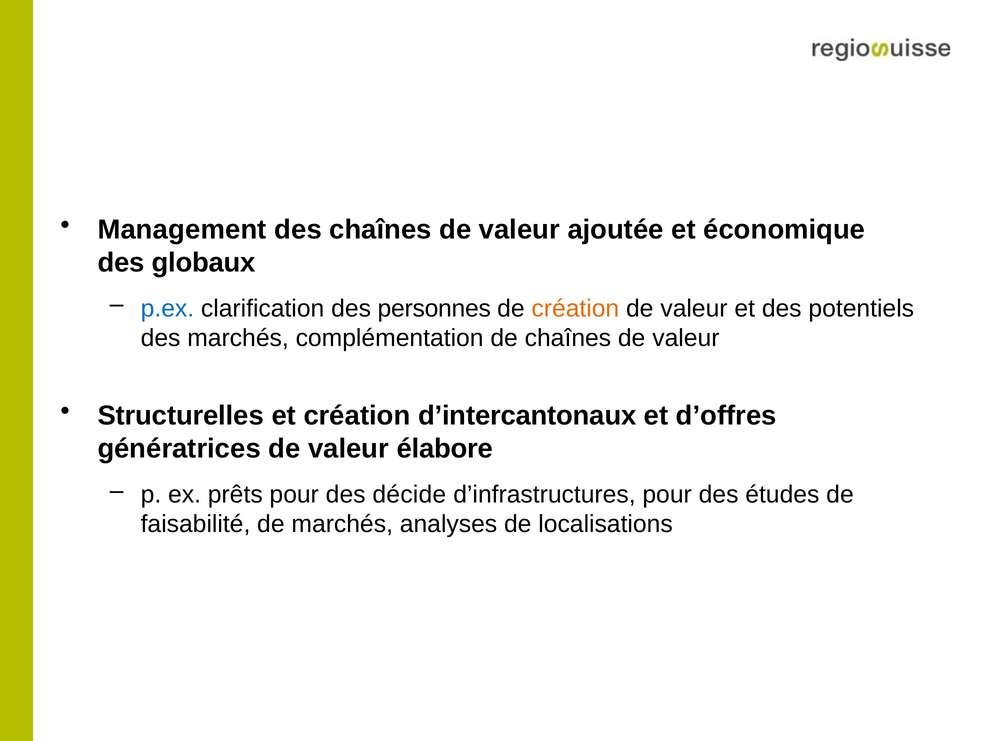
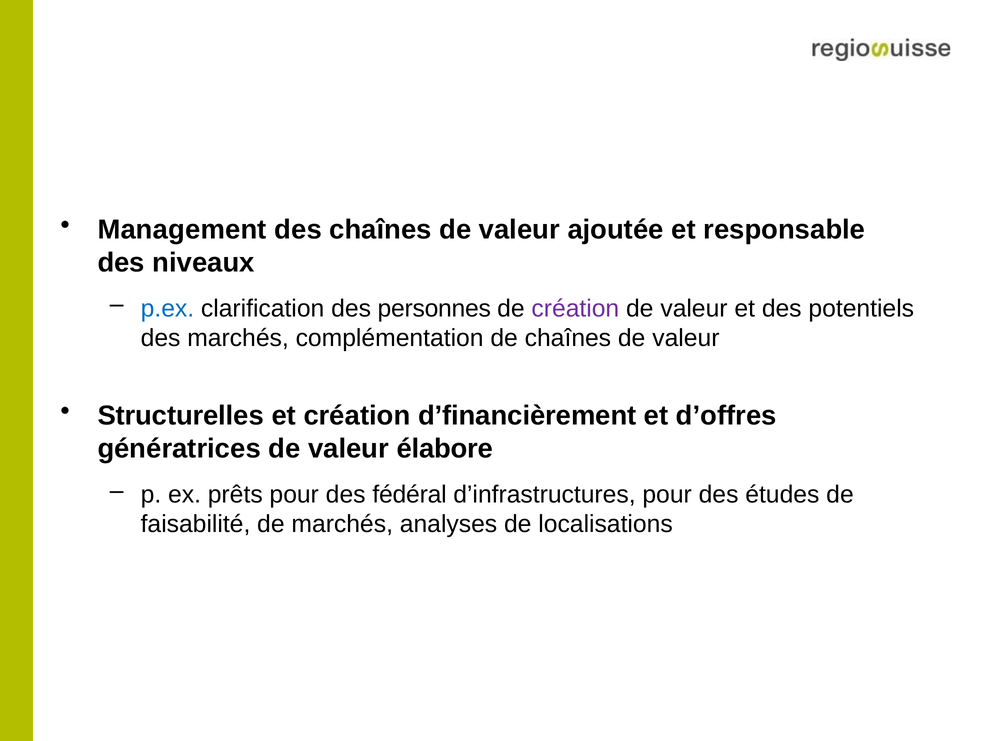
économique: économique -> responsable
globaux: globaux -> niveaux
création at (575, 308) colour: orange -> purple
d’intercantonaux: d’intercantonaux -> d’financièrement
décide: décide -> fédéral
